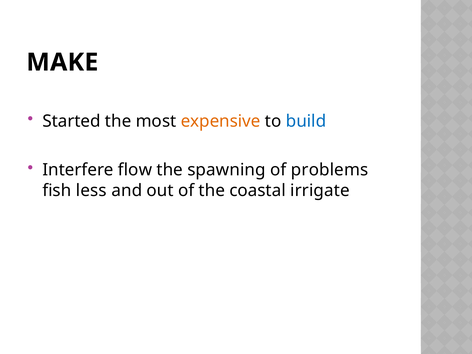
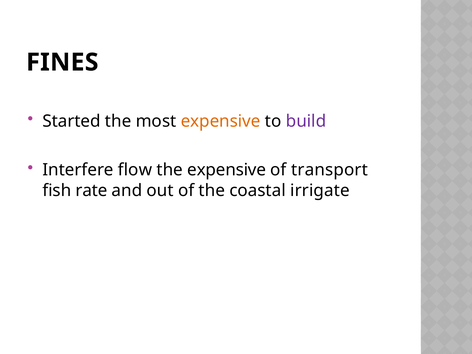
MAKE: MAKE -> FINES
build colour: blue -> purple
the spawning: spawning -> expensive
problems: problems -> transport
less: less -> rate
